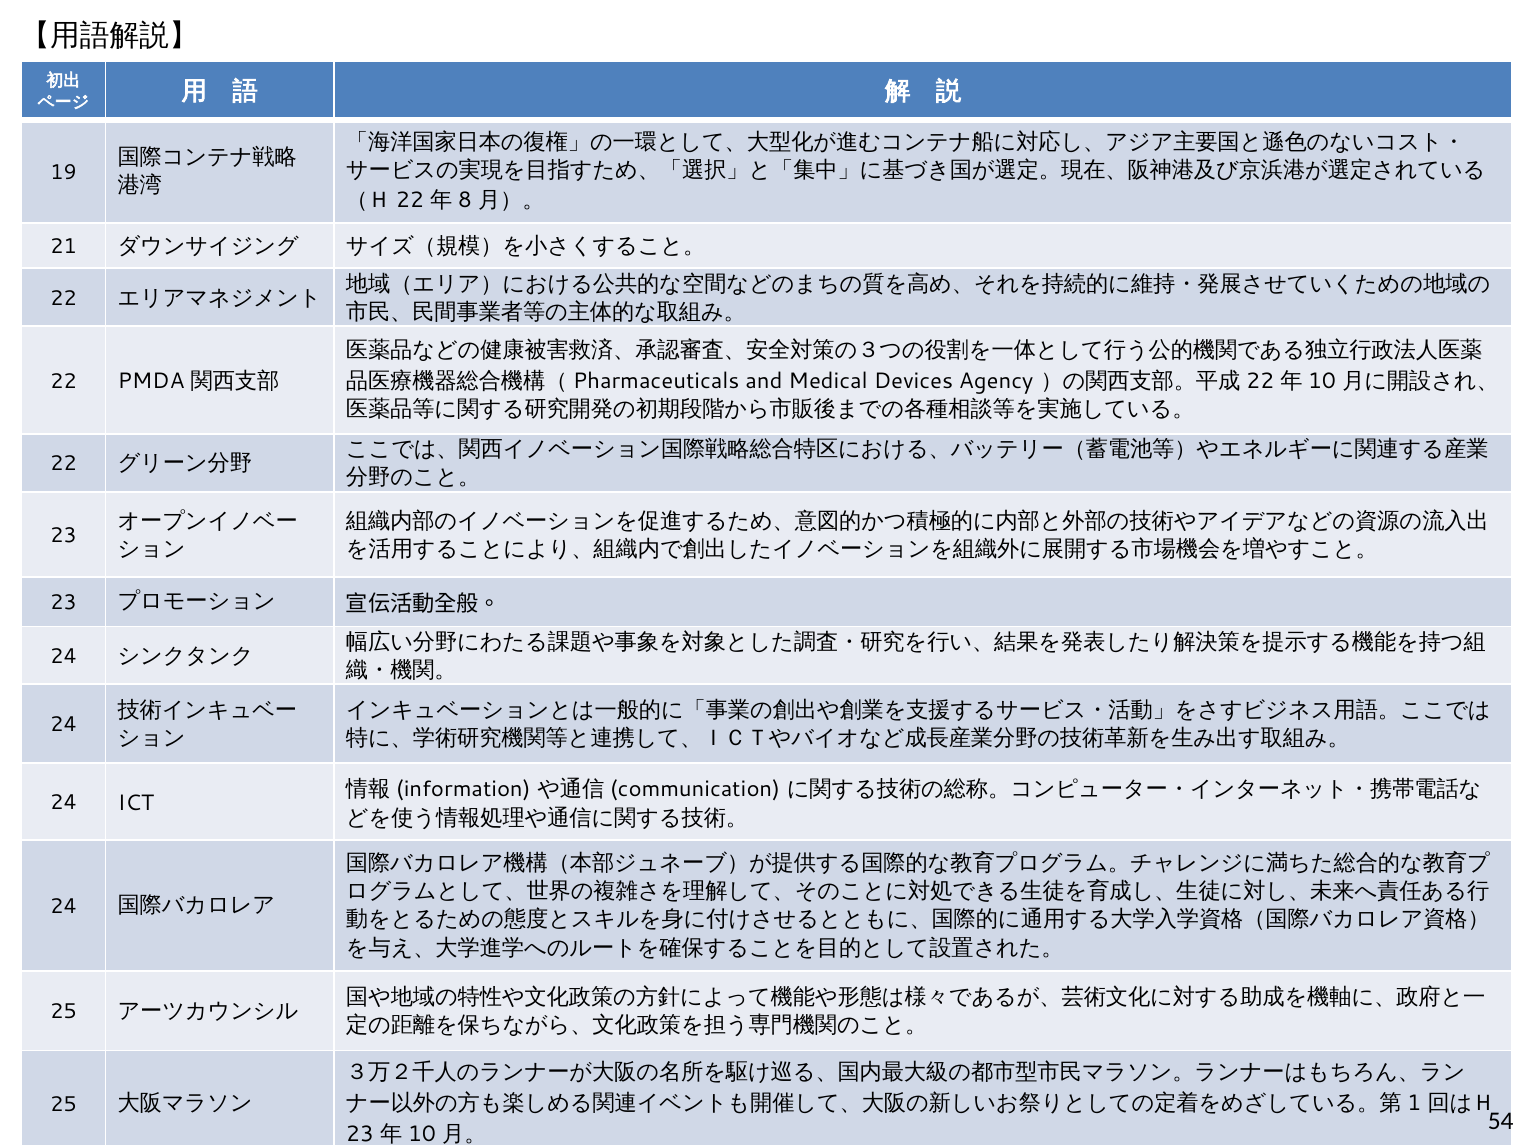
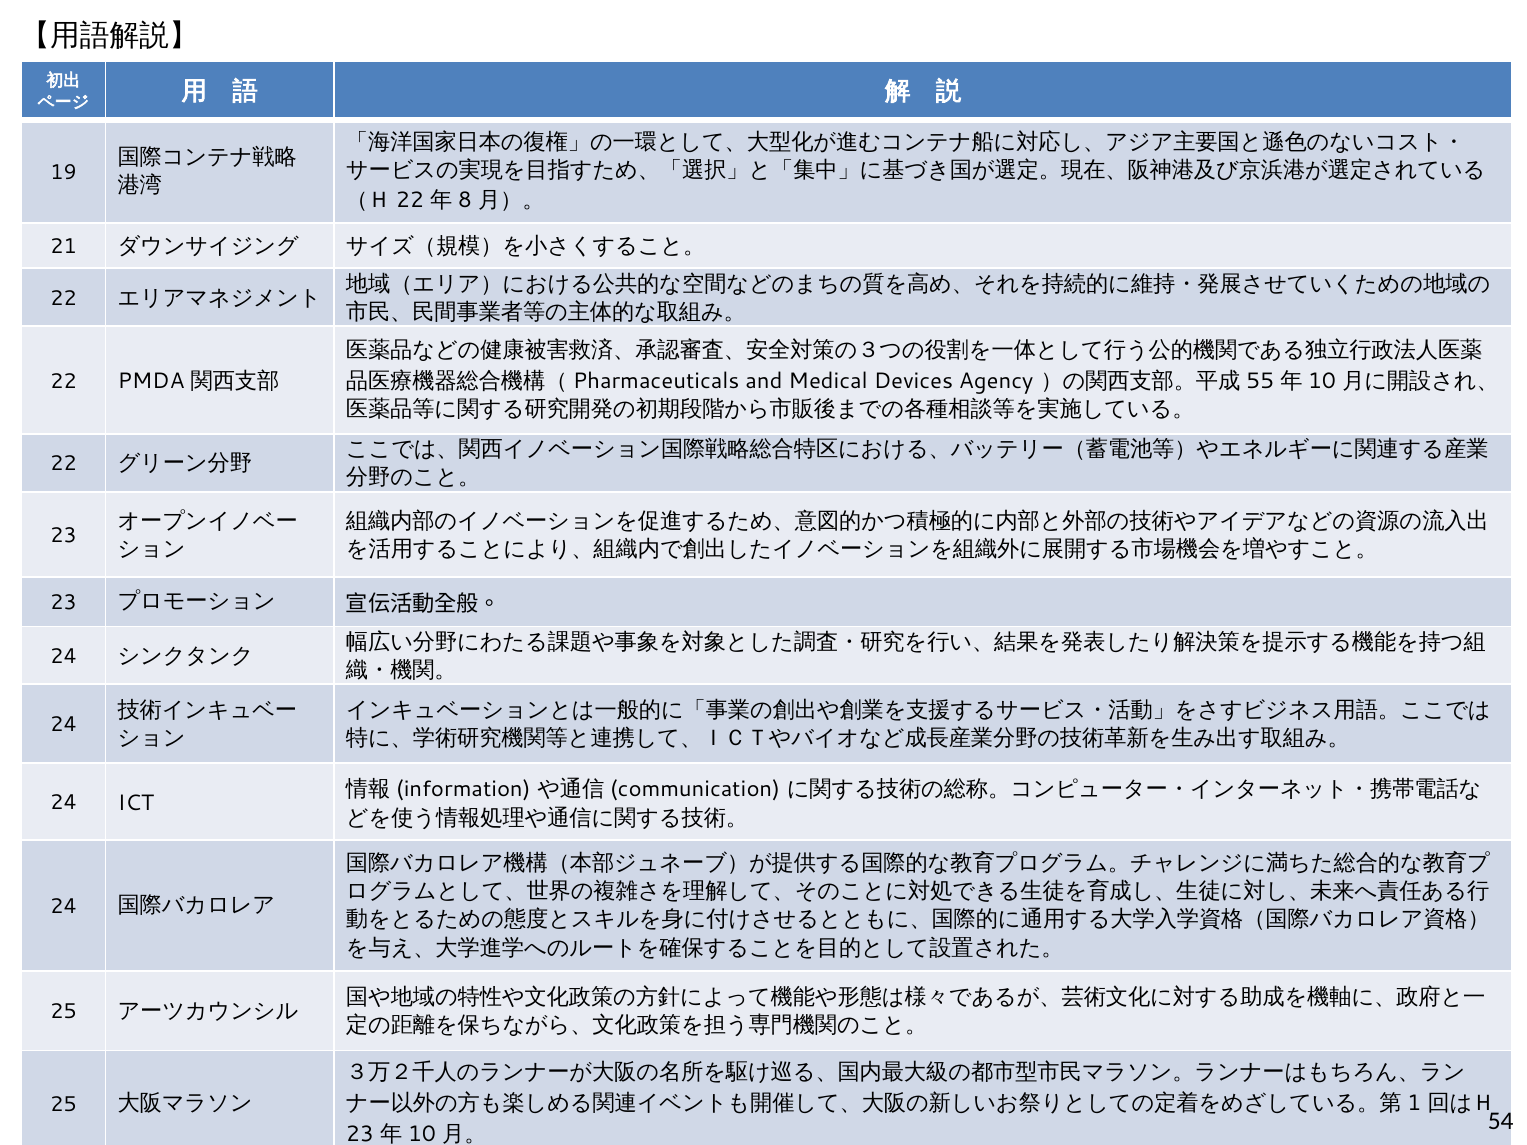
22 at (1260, 381): 22 -> 55
